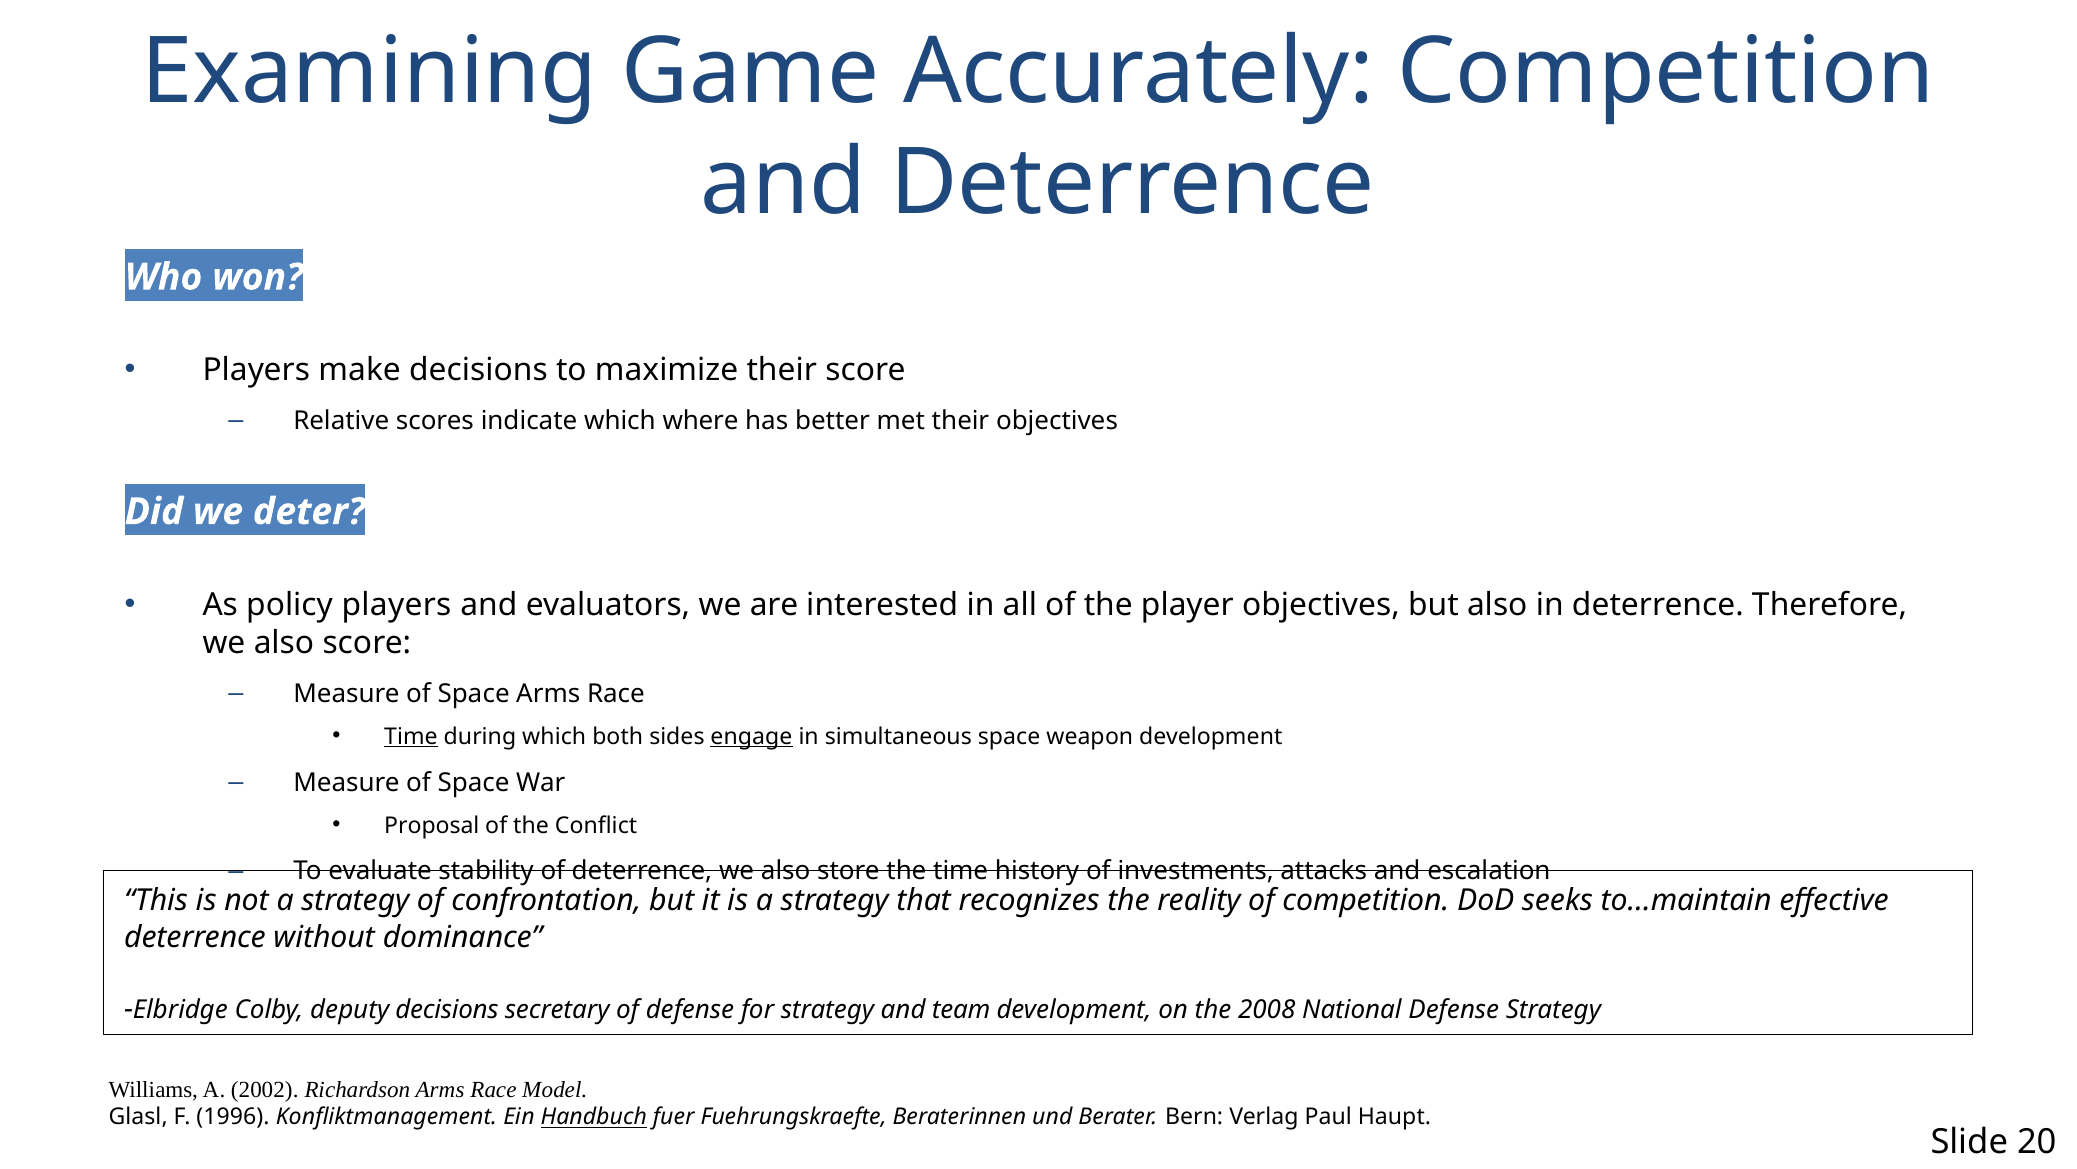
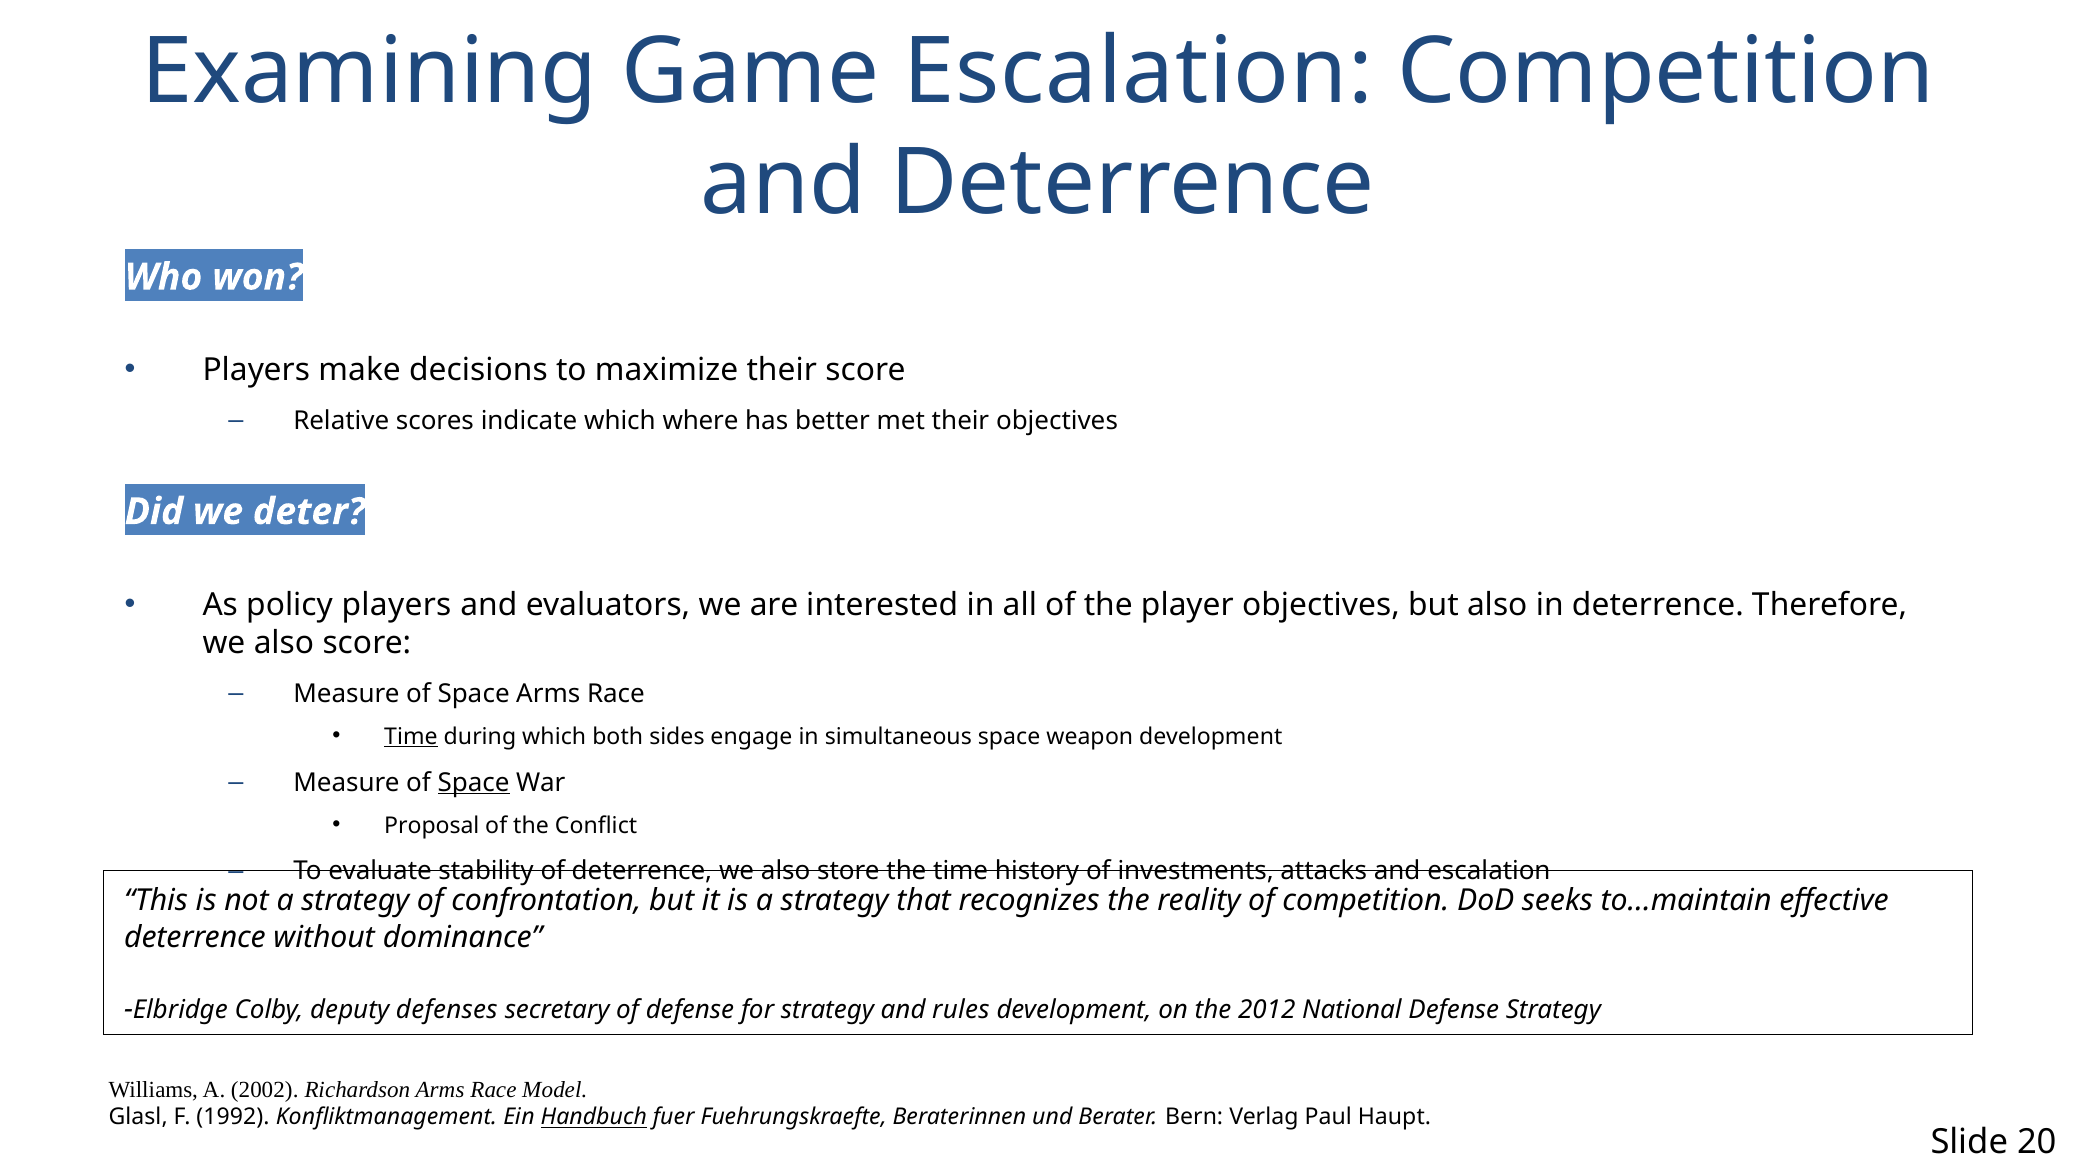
Game Accurately: Accurately -> Escalation
engage underline: present -> none
Space at (474, 782) underline: none -> present
deputy decisions: decisions -> defenses
team: team -> rules
2008: 2008 -> 2012
1996: 1996 -> 1992
